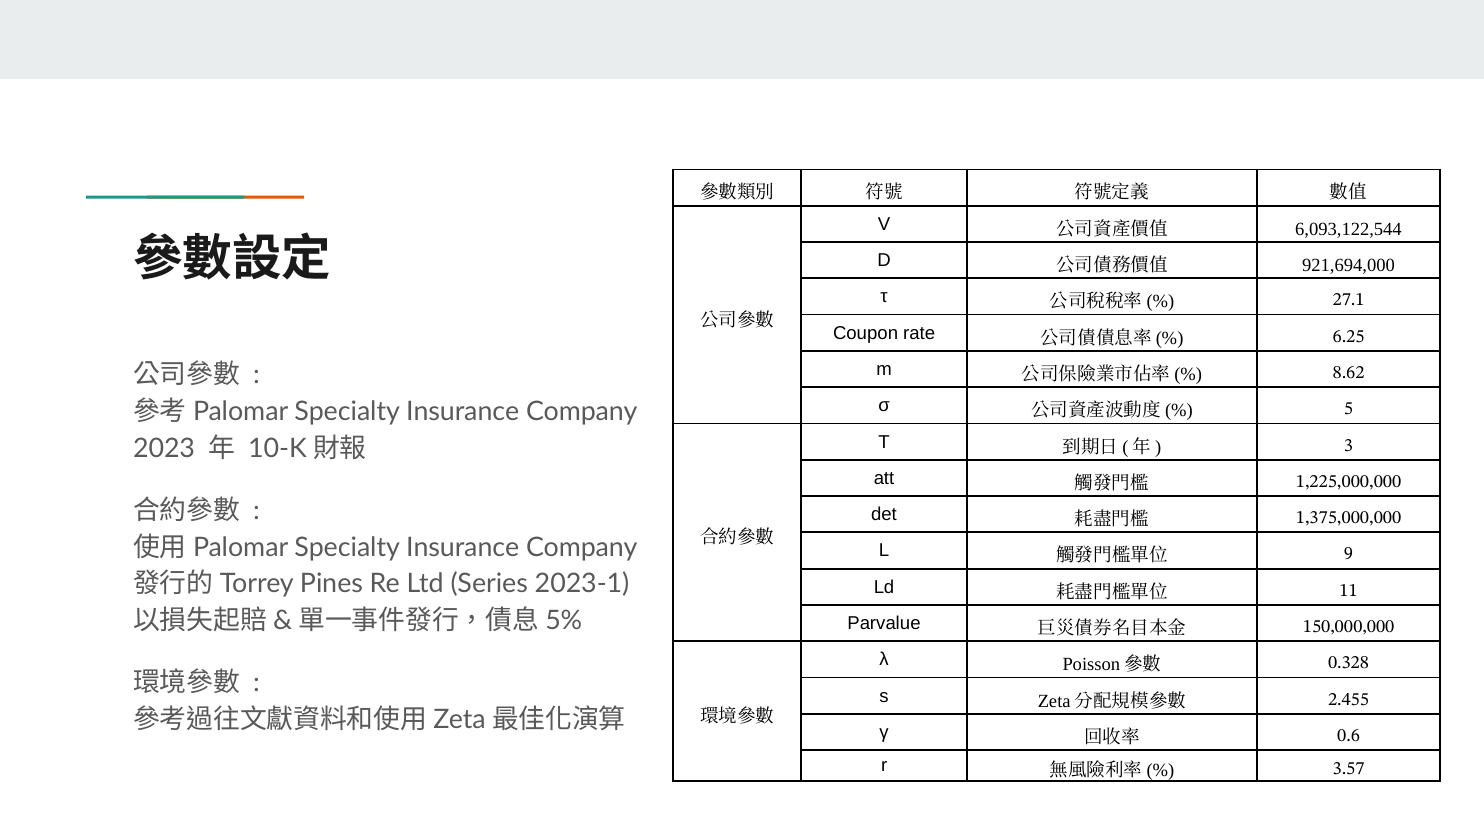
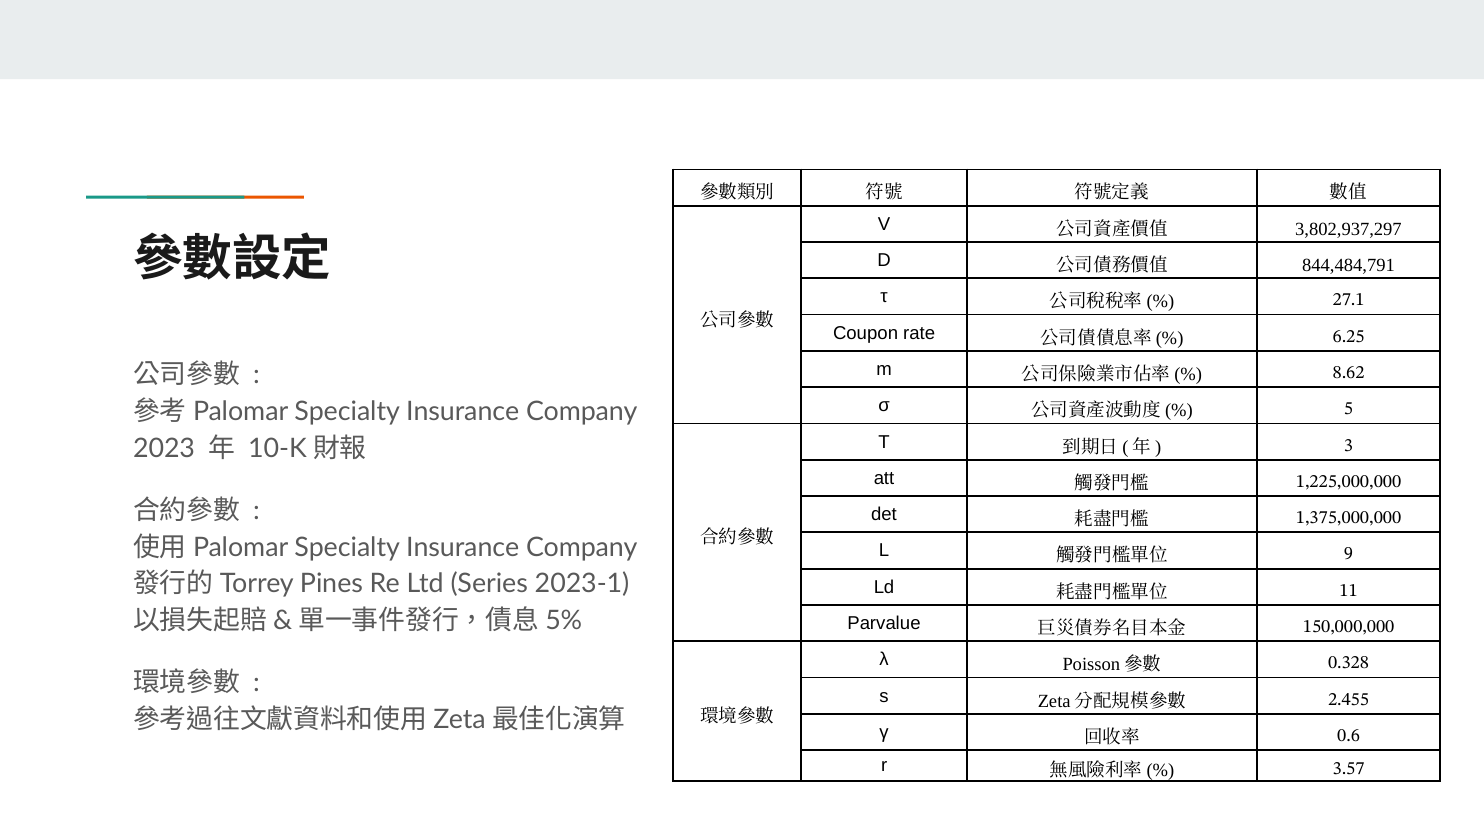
6,093,122,544: 6,093,122,544 -> 3,802,937,297
921,694,000: 921,694,000 -> 844,484,791
